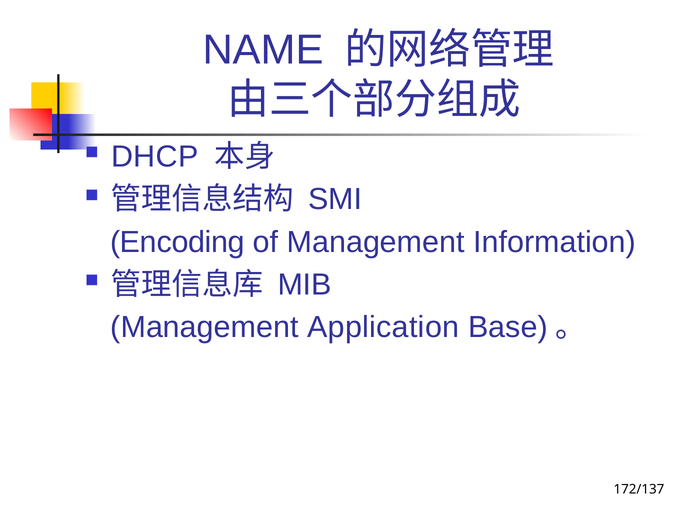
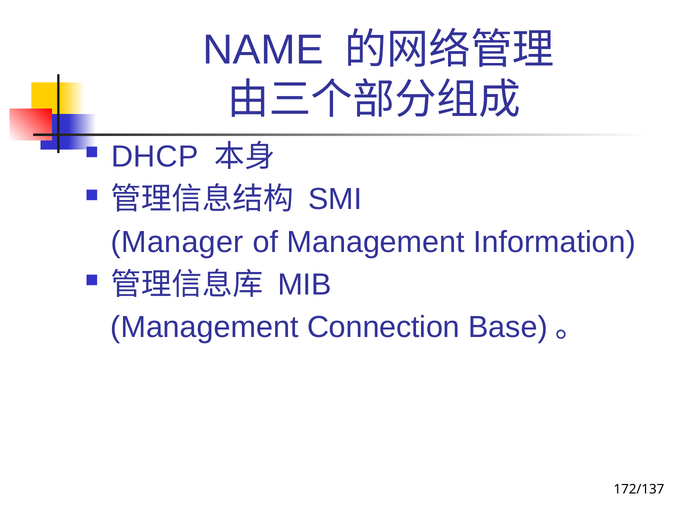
Encoding: Encoding -> Manager
Application: Application -> Connection
